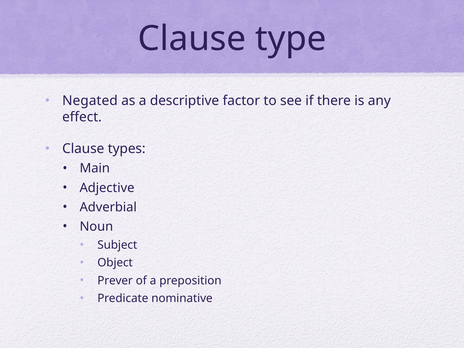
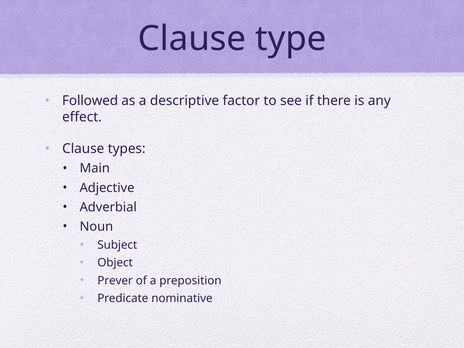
Negated: Negated -> Followed
